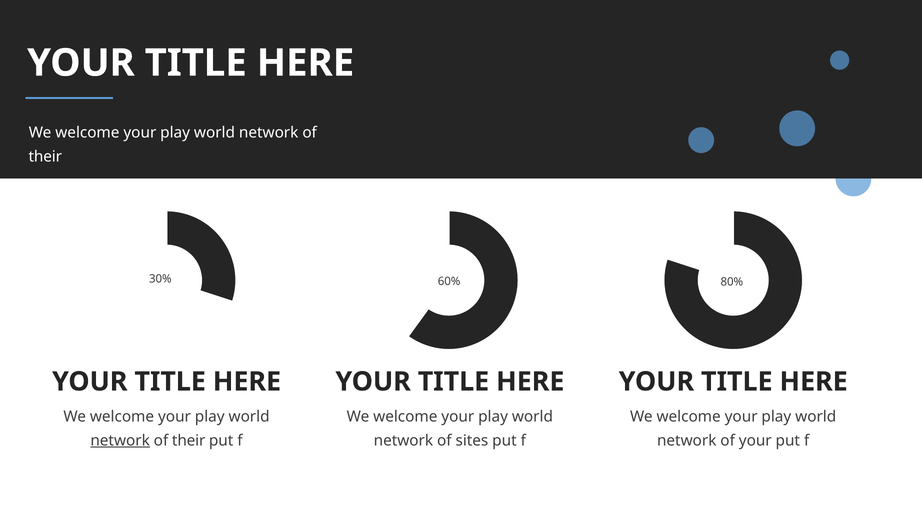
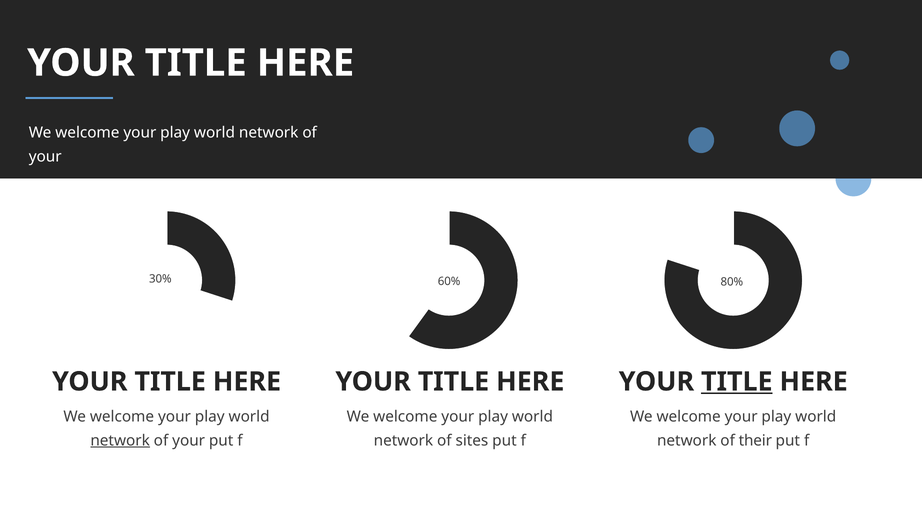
their at (45, 156): their -> your
TITLE at (737, 381) underline: none -> present
their at (189, 440): their -> your
of your: your -> their
